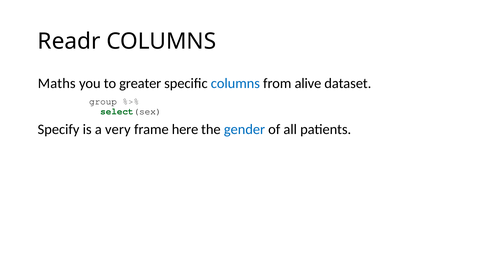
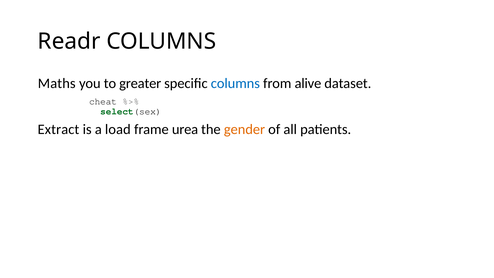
group: group -> cheat
Specify: Specify -> Extract
very: very -> load
here: here -> urea
gender colour: blue -> orange
